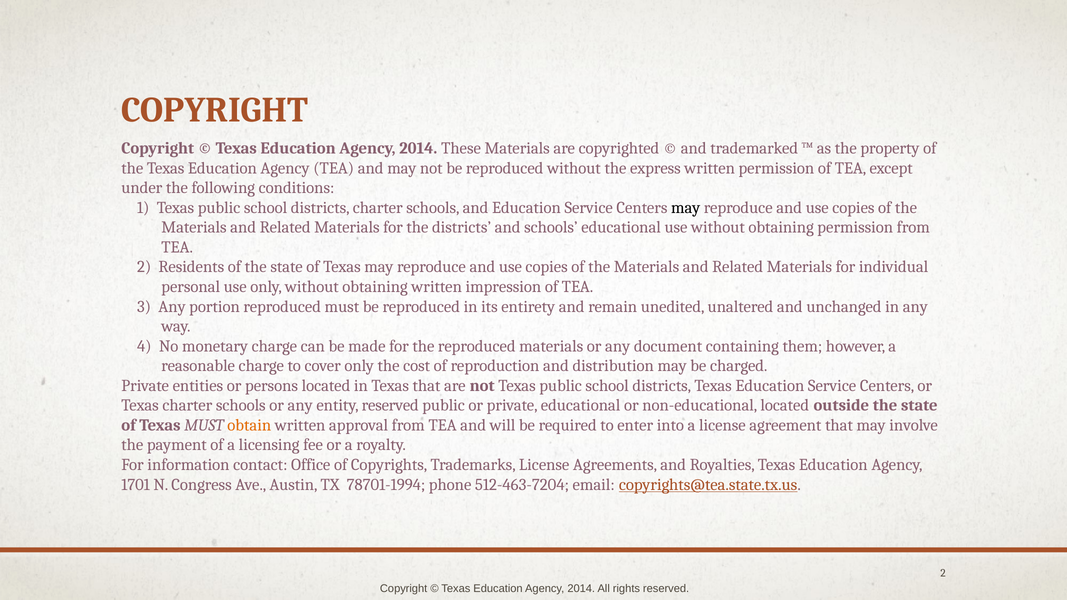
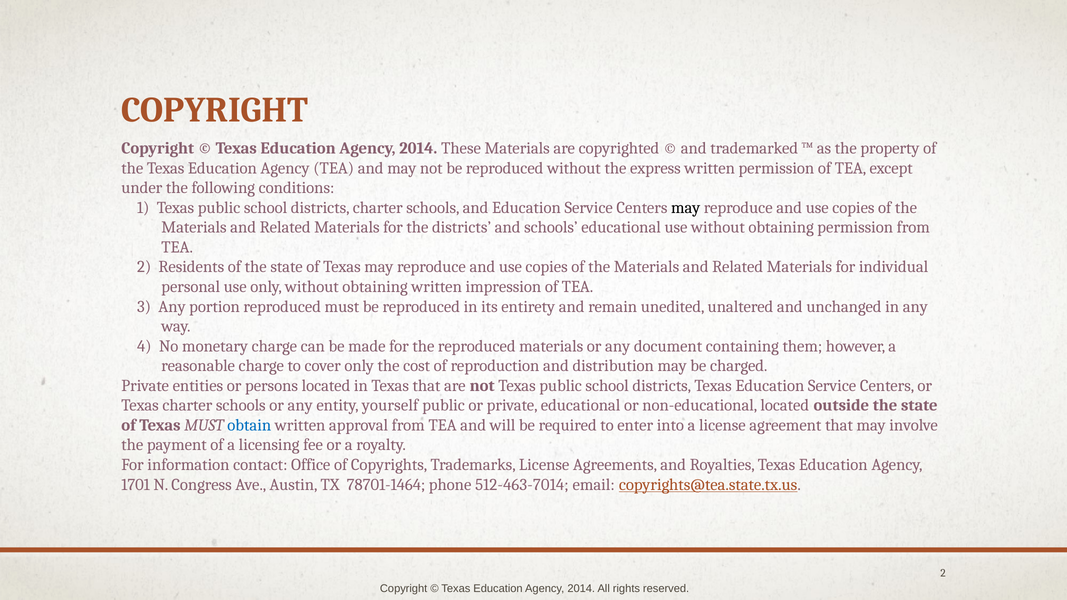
entity reserved: reserved -> yourself
obtain colour: orange -> blue
78701-1994: 78701-1994 -> 78701-1464
512-463-7204: 512-463-7204 -> 512-463-7014
